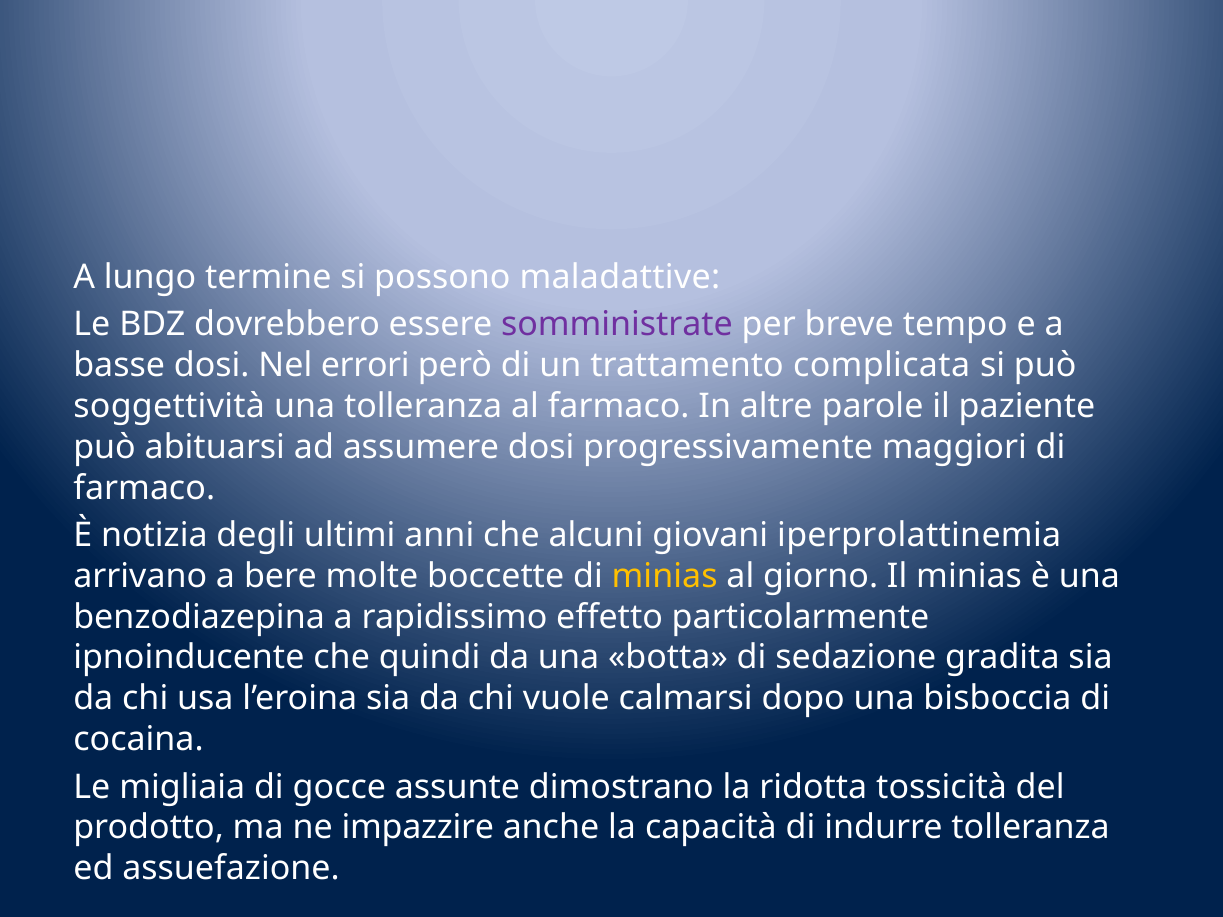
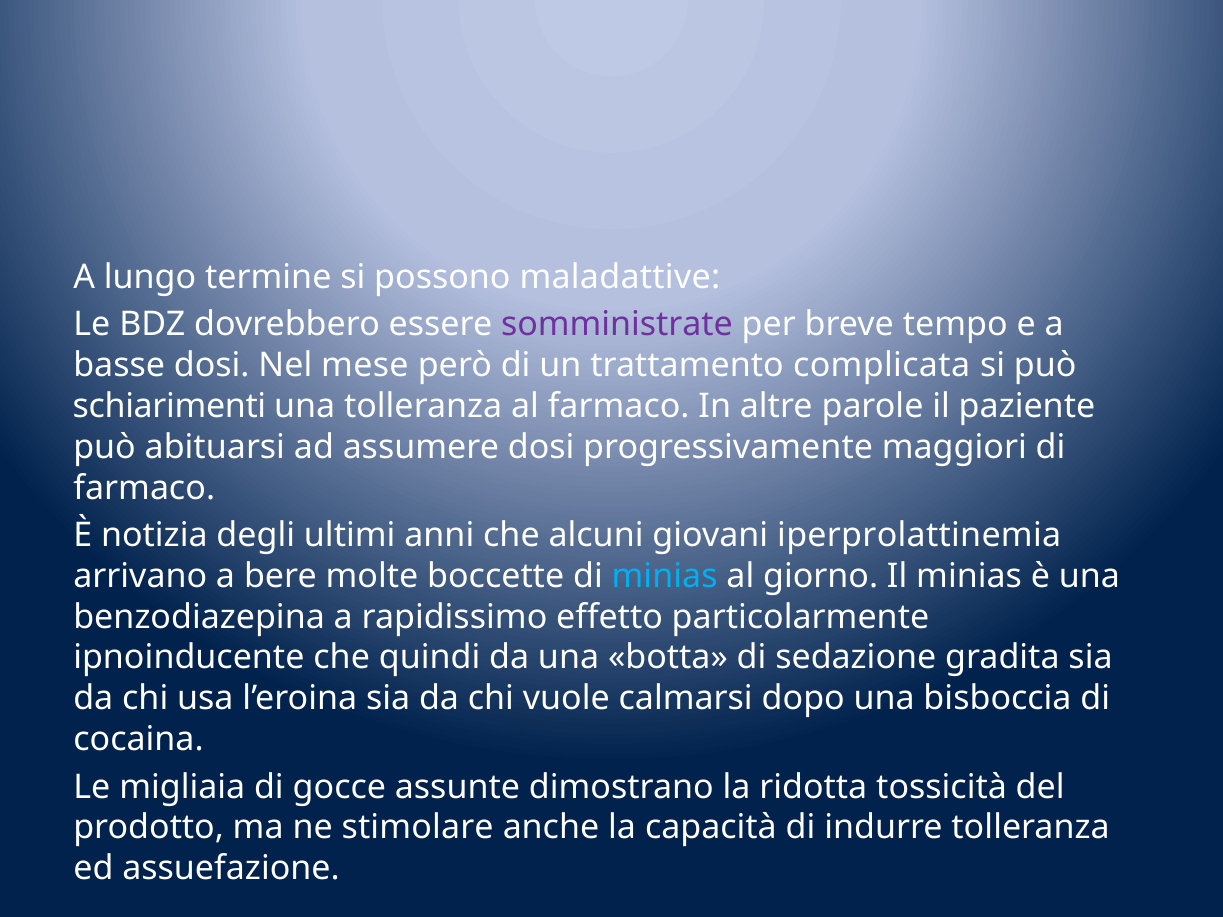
errori: errori -> mese
soggettività: soggettività -> schiarimenti
minias at (665, 576) colour: yellow -> light blue
impazzire: impazzire -> stimolare
